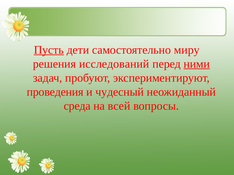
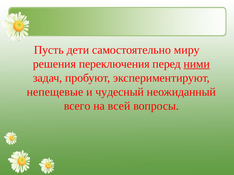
Пусть underline: present -> none
исследований: исследований -> переключения
проведения: проведения -> непещевые
среда: среда -> всего
